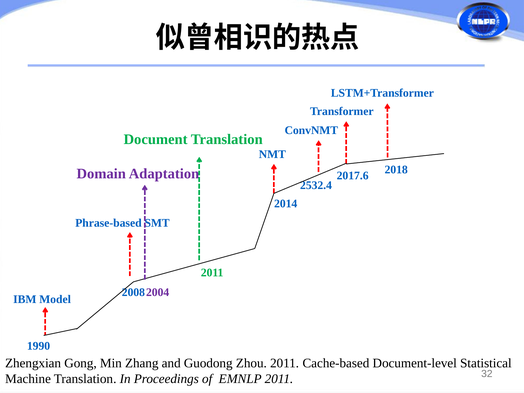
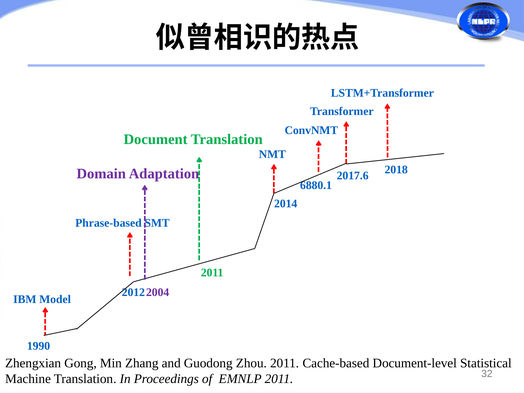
2532.4: 2532.4 -> 6880.1
2008: 2008 -> 2012
